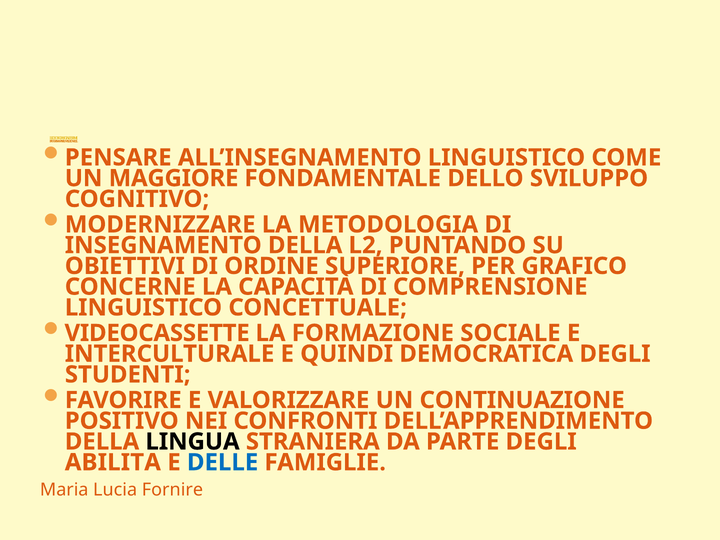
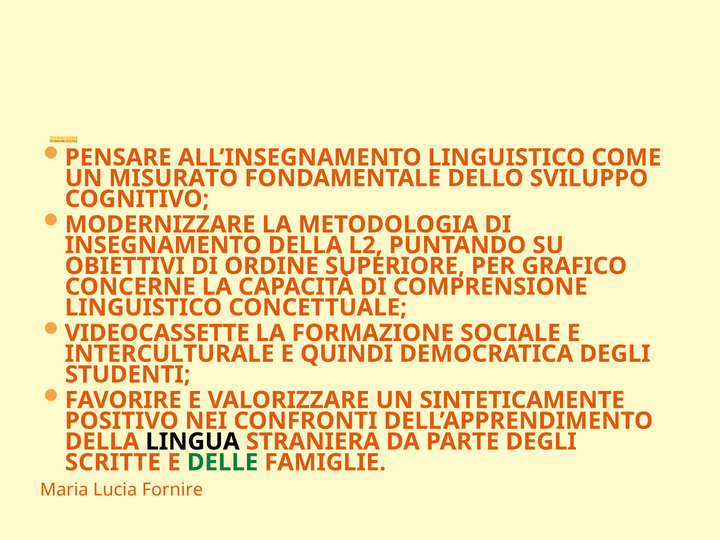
MAGGIORE: MAGGIORE -> MISURATO
CONTINUAZIONE: CONTINUAZIONE -> SINTETICAMENTE
ABILITA: ABILITA -> SCRITTE
DELLE colour: blue -> green
